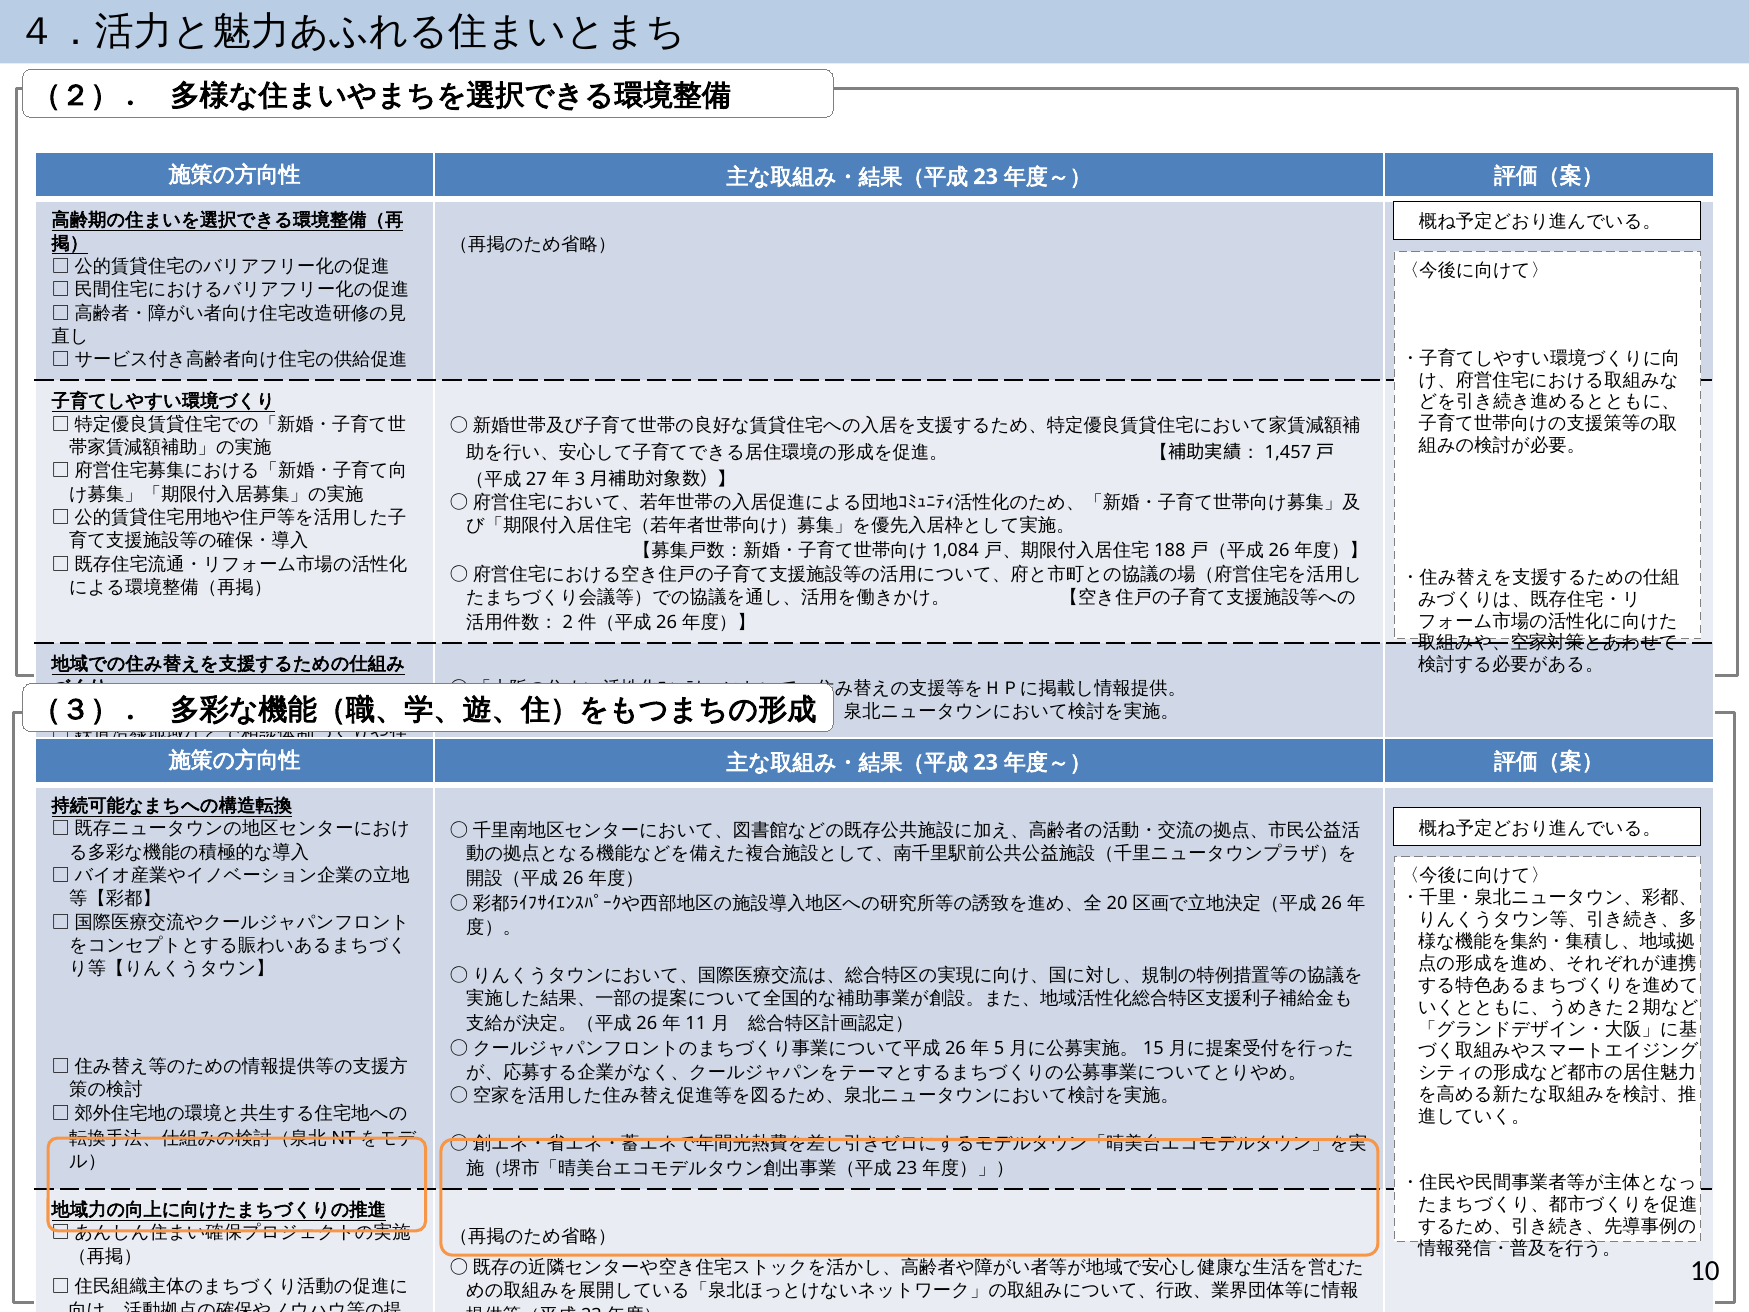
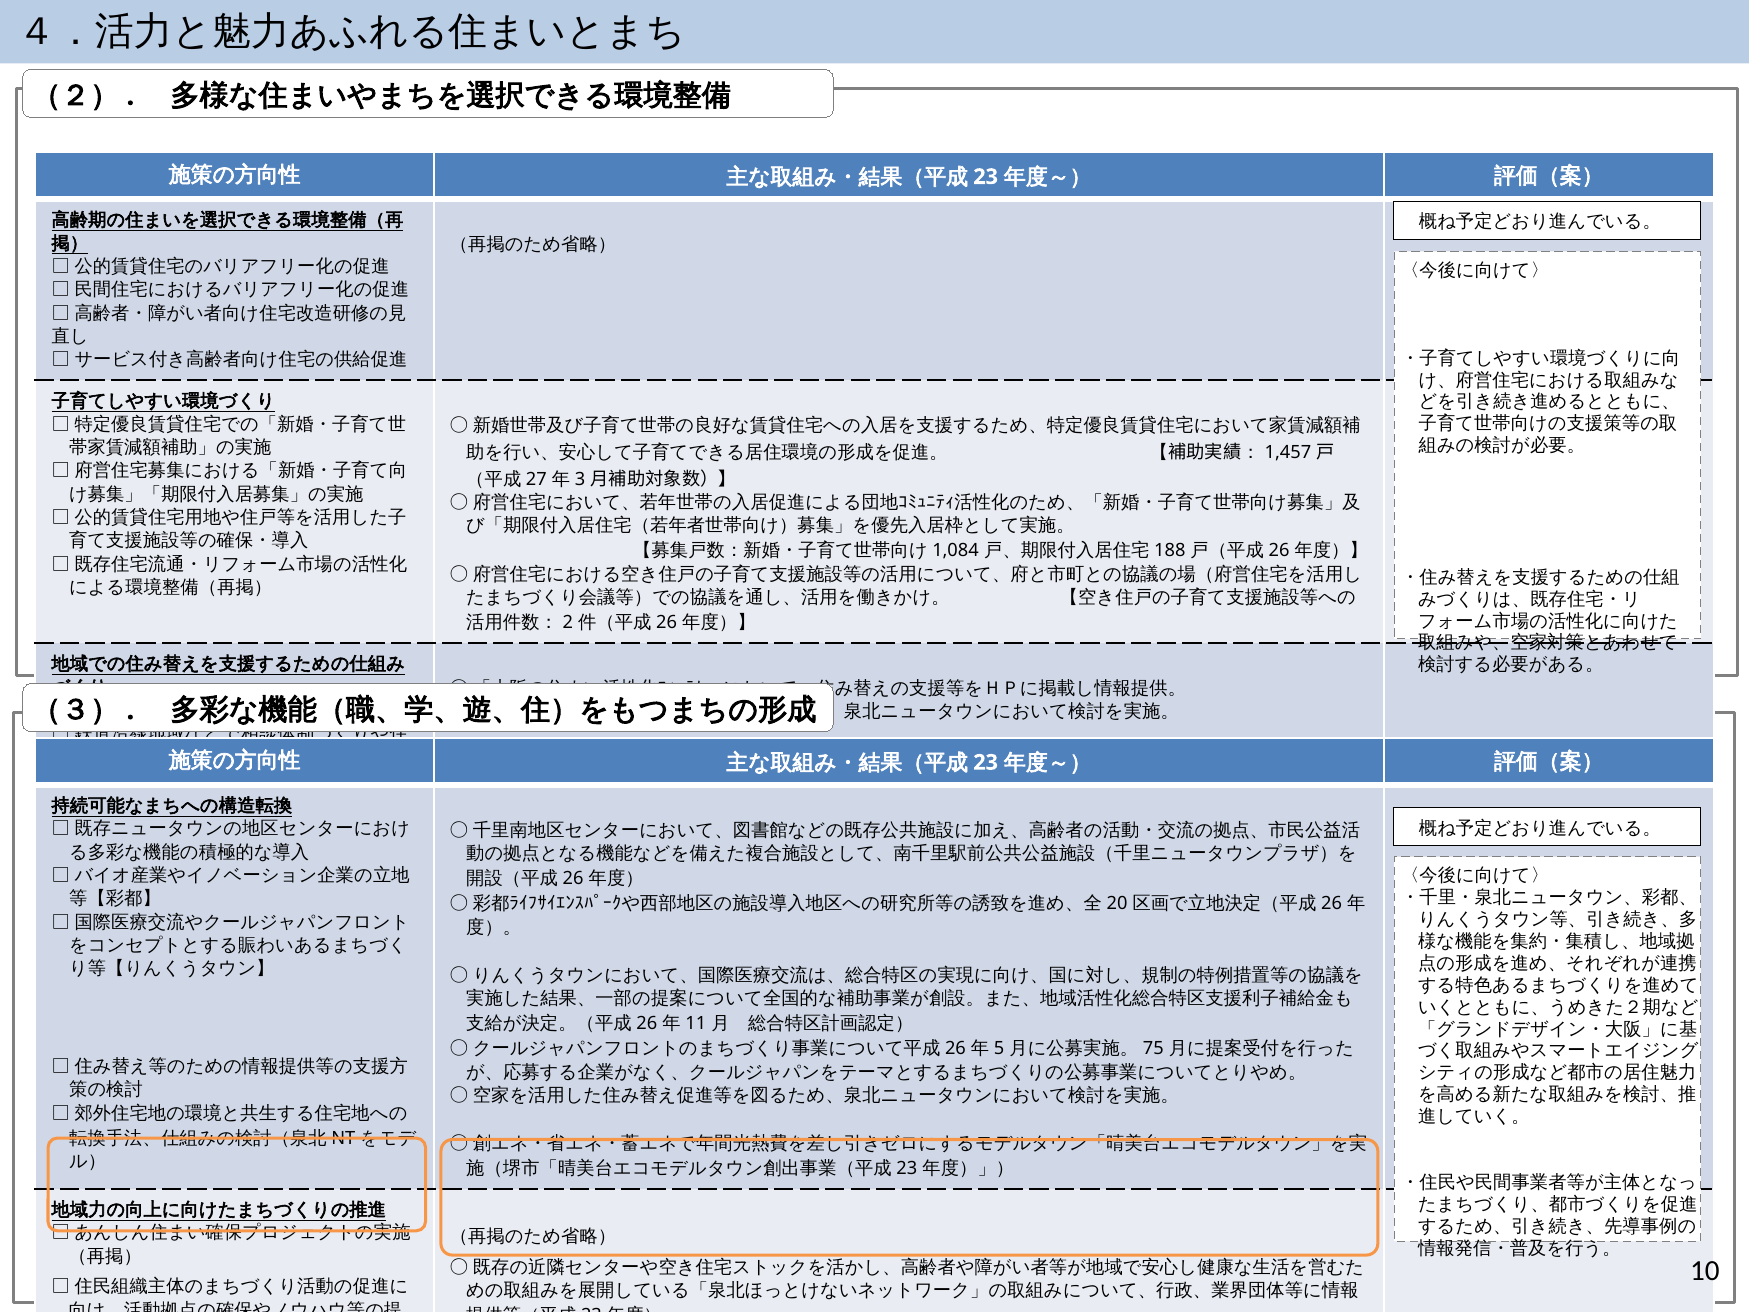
15: 15 -> 75
